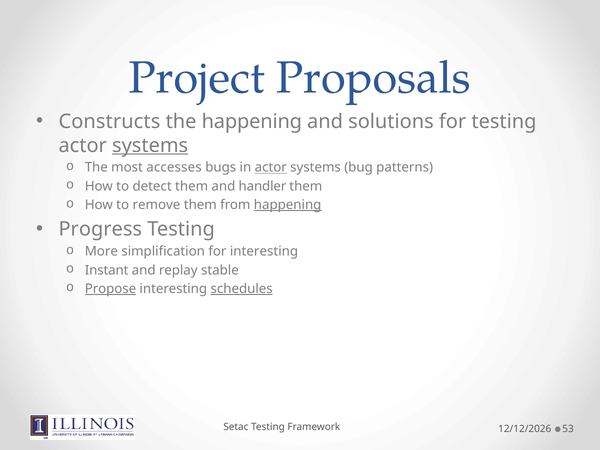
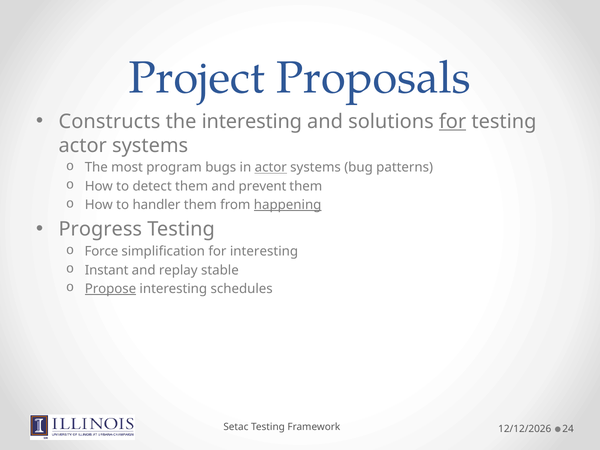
the happening: happening -> interesting
for at (453, 121) underline: none -> present
systems at (150, 145) underline: present -> none
accesses: accesses -> program
handler: handler -> prevent
remove: remove -> handler
More: More -> Force
schedules underline: present -> none
53: 53 -> 24
